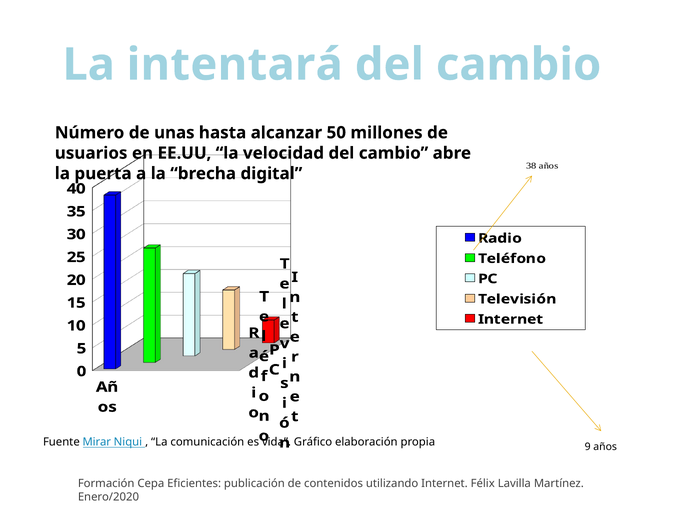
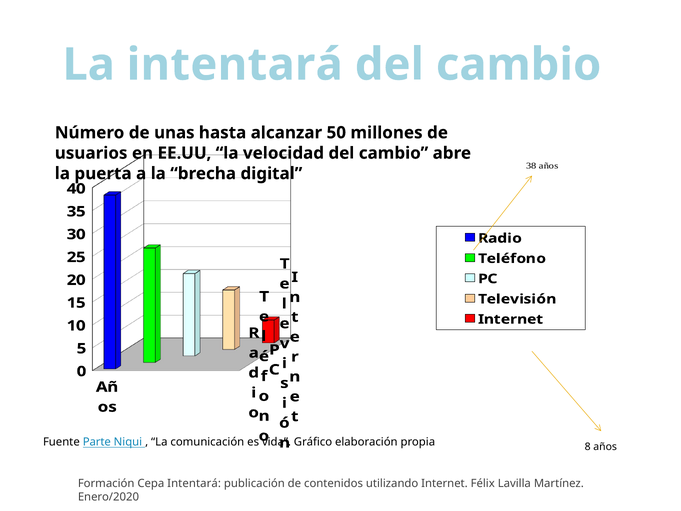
Mirar: Mirar -> Parte
9: 9 -> 8
Cepa Eficientes: Eficientes -> Intentará
